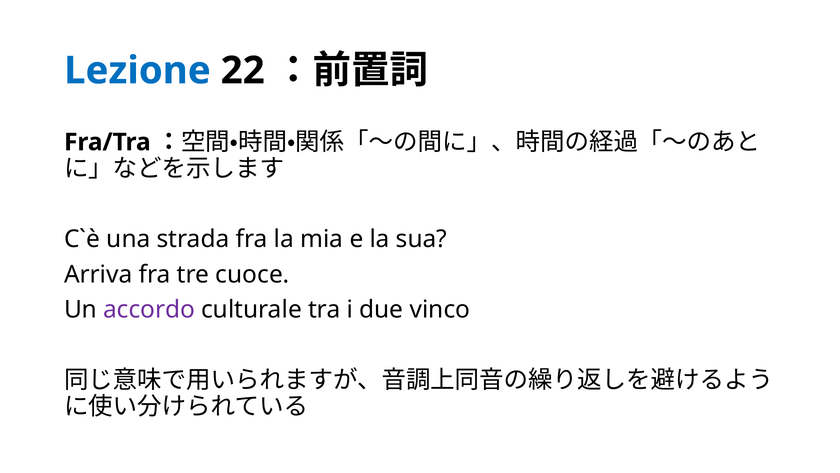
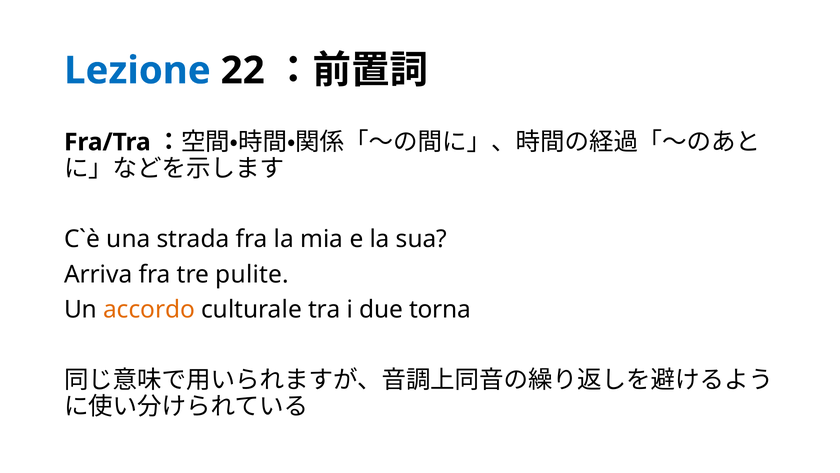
cuoce: cuoce -> pulite
accordo colour: purple -> orange
vinco: vinco -> torna
